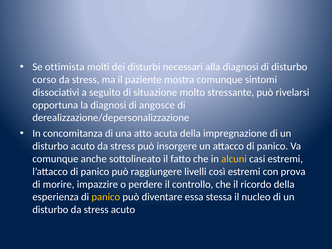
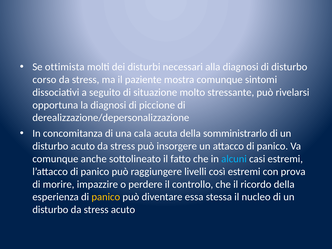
angosce: angosce -> piccione
atto: atto -> cala
impregnazione: impregnazione -> somministrarlo
alcuni colour: yellow -> light blue
